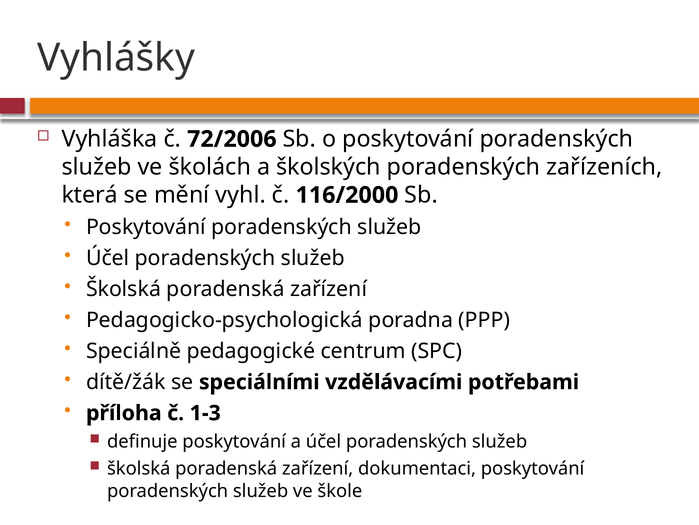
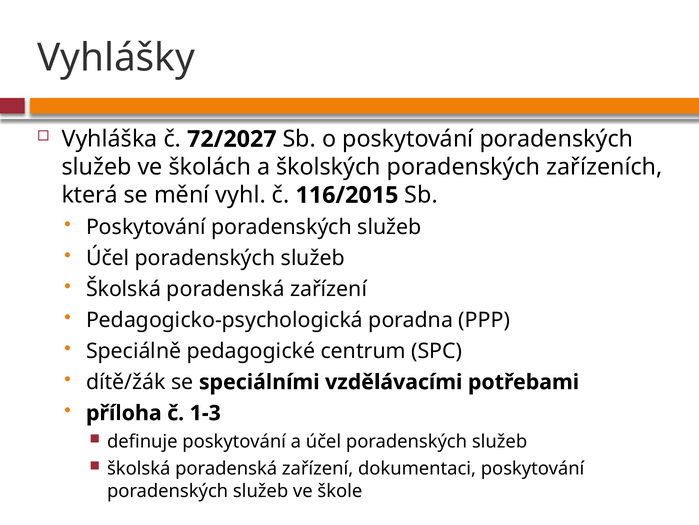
72/2006: 72/2006 -> 72/2027
116/2000: 116/2000 -> 116/2015
